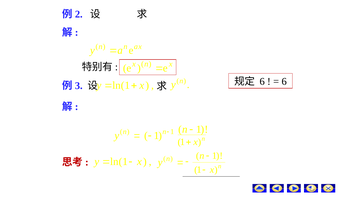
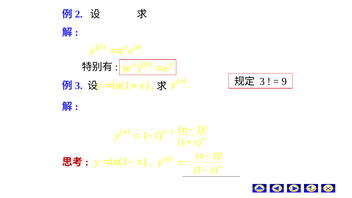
6 at (262, 82): 6 -> 3
6 at (284, 82): 6 -> 9
